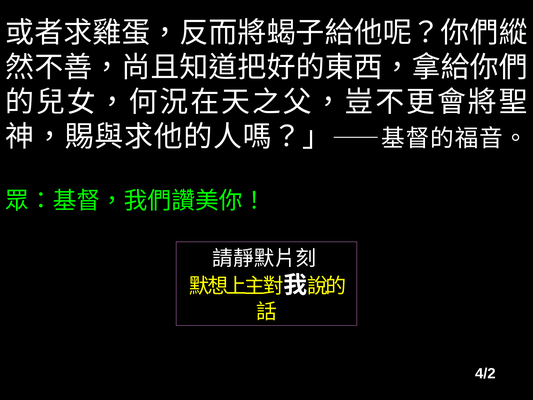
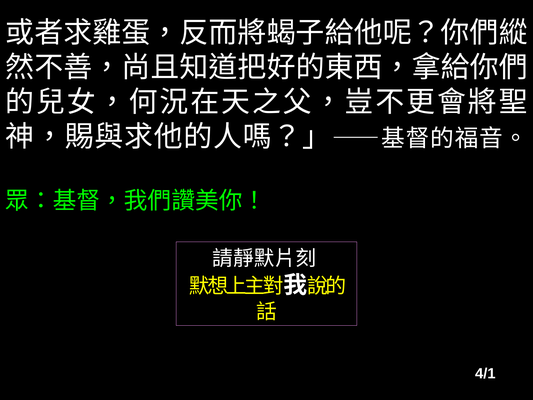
4/2: 4/2 -> 4/1
